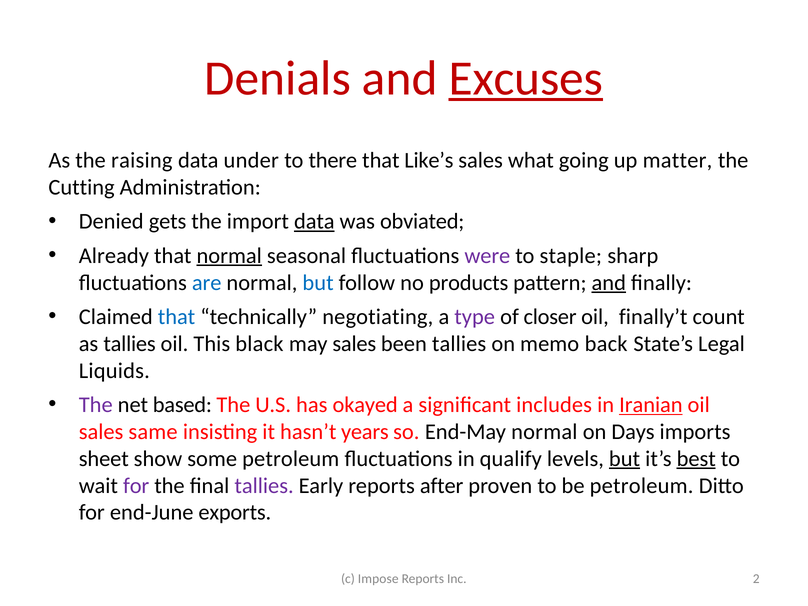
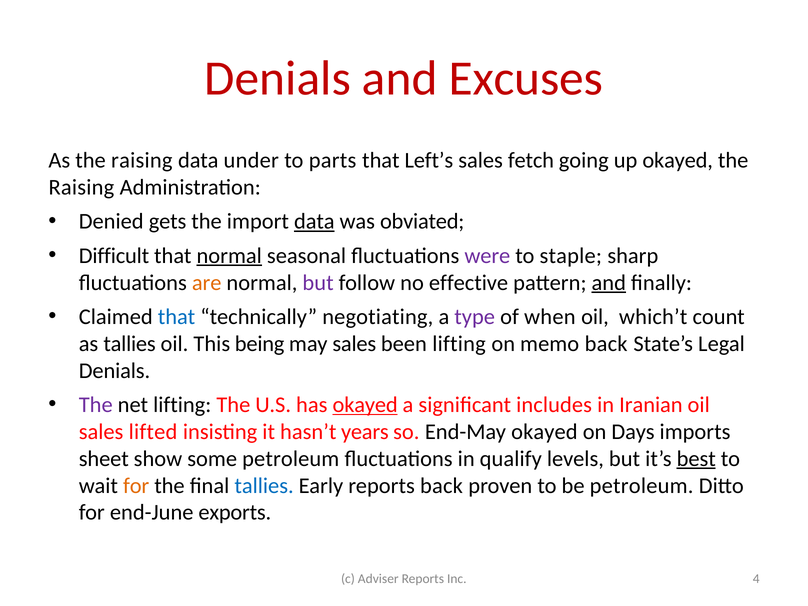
Excuses underline: present -> none
there: there -> parts
Like’s: Like’s -> Left’s
what: what -> fetch
up matter: matter -> okayed
Cutting at (82, 187): Cutting -> Raising
Already: Already -> Difficult
are colour: blue -> orange
but at (318, 283) colour: blue -> purple
products: products -> effective
closer: closer -> when
finally’t: finally’t -> which’t
black: black -> being
been tallies: tallies -> lifting
Liquids at (114, 371): Liquids -> Denials
net based: based -> lifting
okayed at (365, 405) underline: none -> present
Iranian underline: present -> none
same: same -> lifted
End-May normal: normal -> okayed
but at (625, 459) underline: present -> none
for at (136, 486) colour: purple -> orange
tallies at (264, 486) colour: purple -> blue
reports after: after -> back
Impose: Impose -> Adviser
2: 2 -> 4
